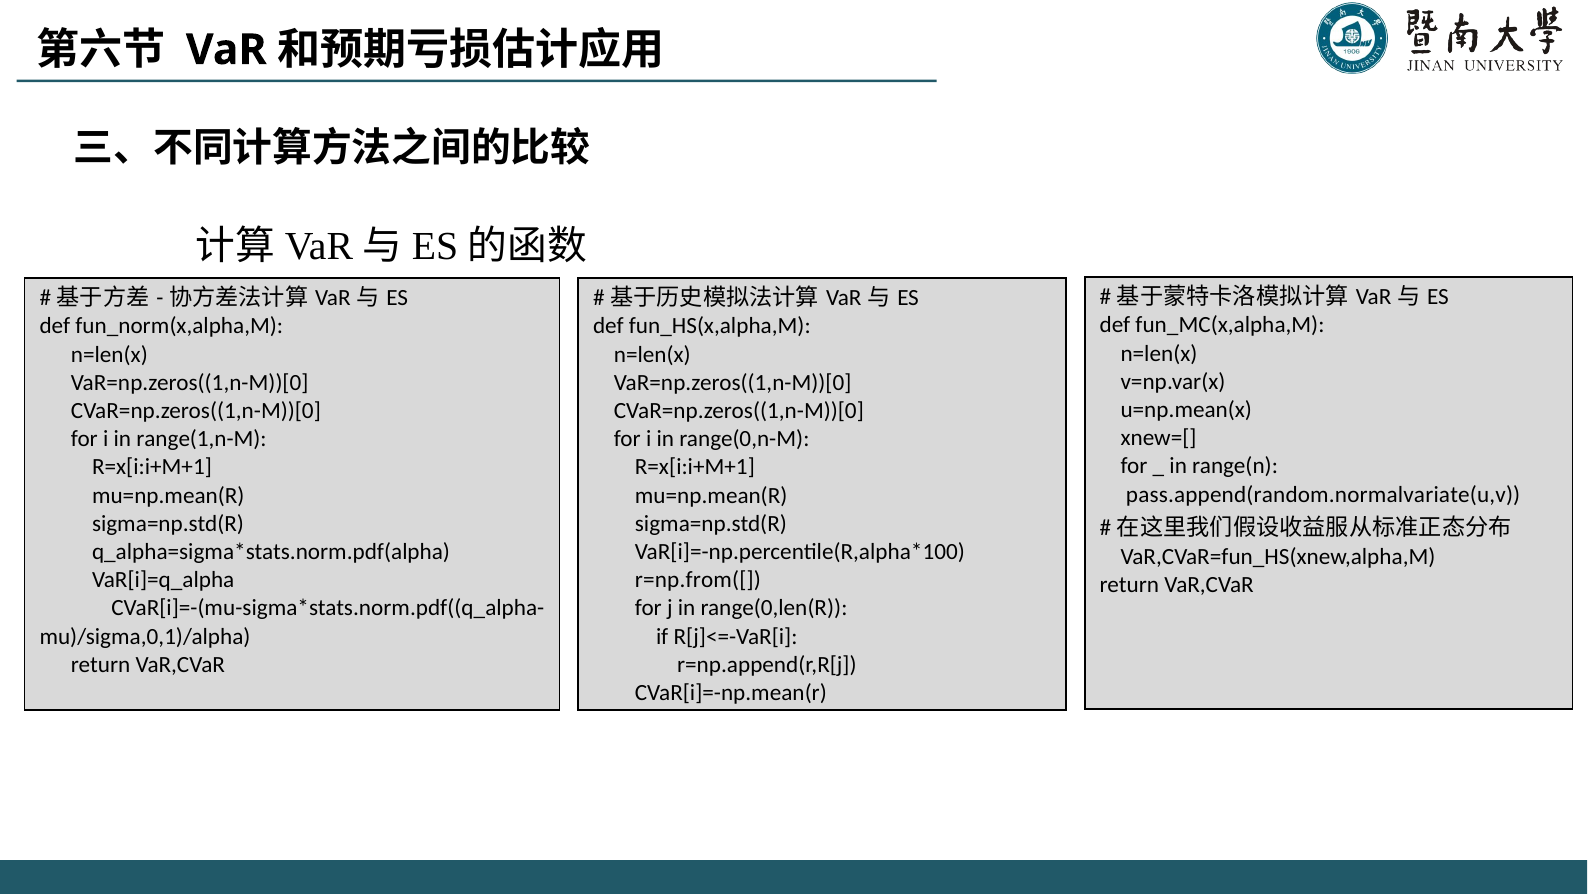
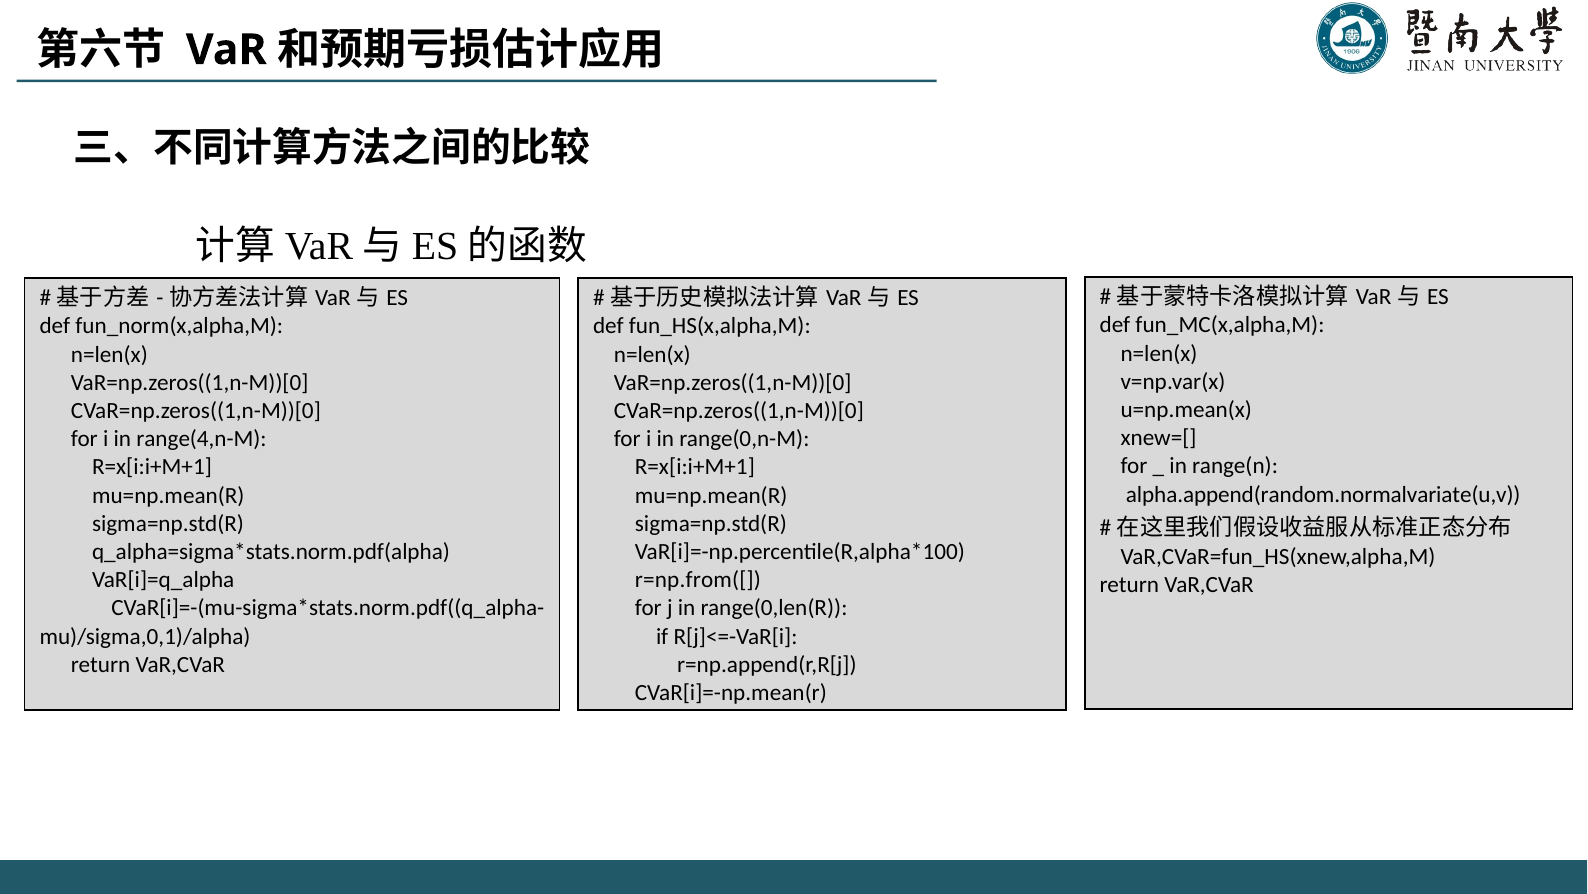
range(1,n-M: range(1,n-M -> range(4,n-M
pass.append(random.normalvariate(u,v: pass.append(random.normalvariate(u,v -> alpha.append(random.normalvariate(u,v
